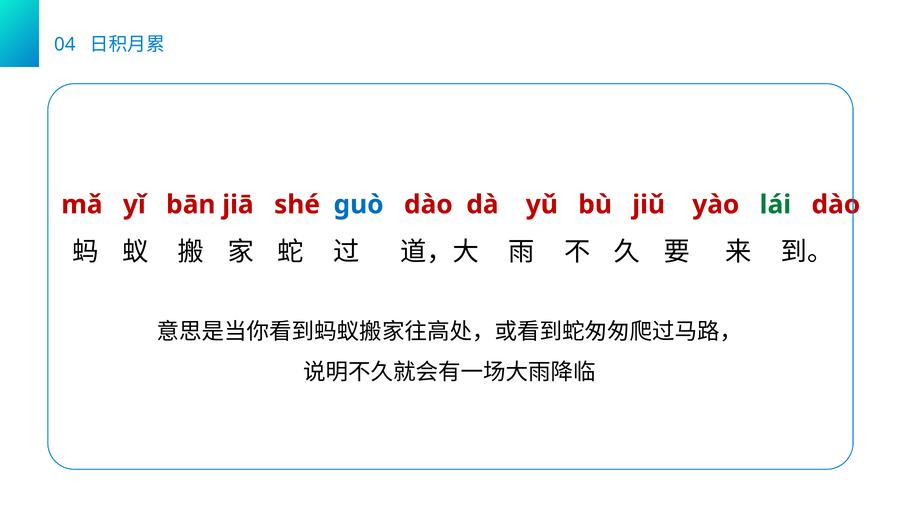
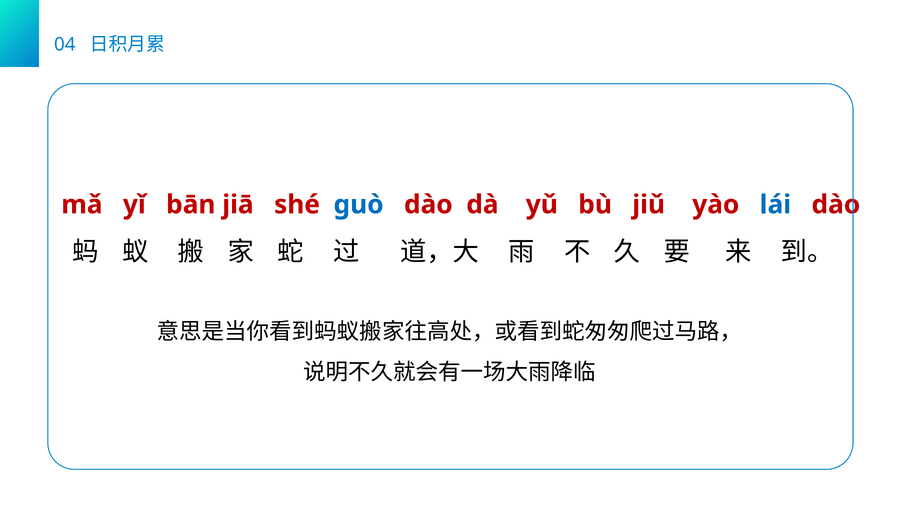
lái colour: green -> blue
